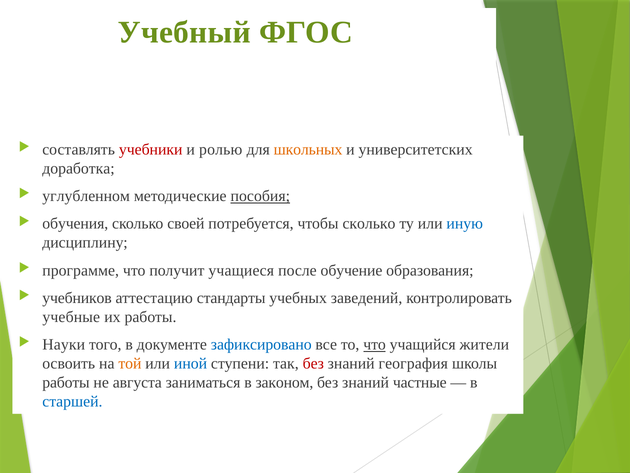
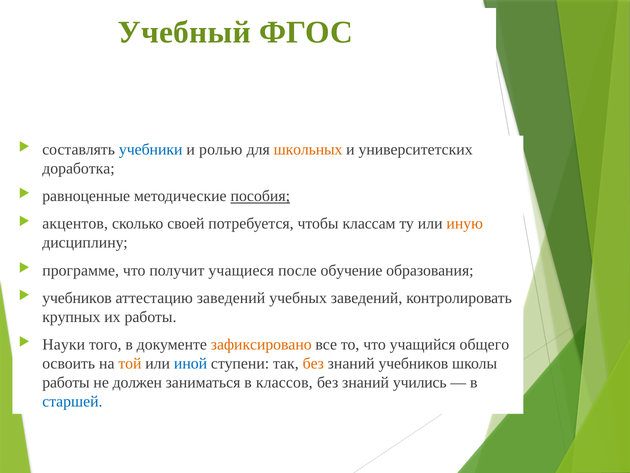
учебники colour: red -> blue
углубленном: углубленном -> равноценные
обучения: обучения -> акцентов
чтобы сколько: сколько -> классам
иную colour: blue -> orange
аттестацию стандарты: стандарты -> заведений
учебные: учебные -> крупных
зафиксировано colour: blue -> orange
что at (375, 344) underline: present -> none
жители: жители -> общего
без at (313, 363) colour: red -> orange
знаний география: география -> учебников
августа: августа -> должен
законом: законом -> классов
частные: частные -> учились
